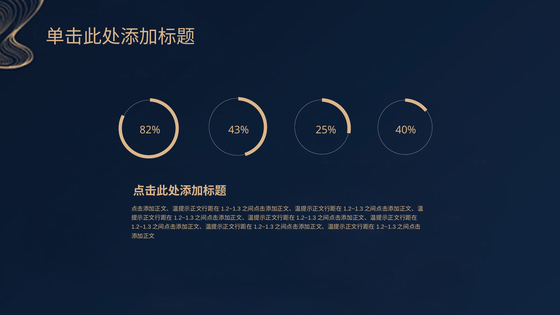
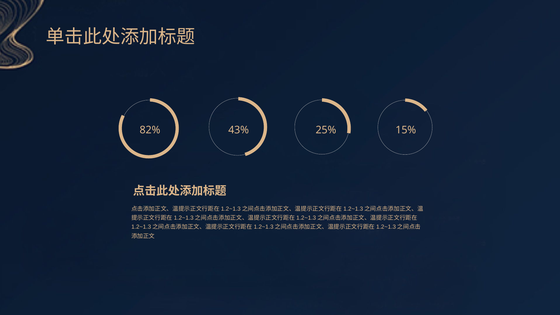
40%: 40% -> 15%
